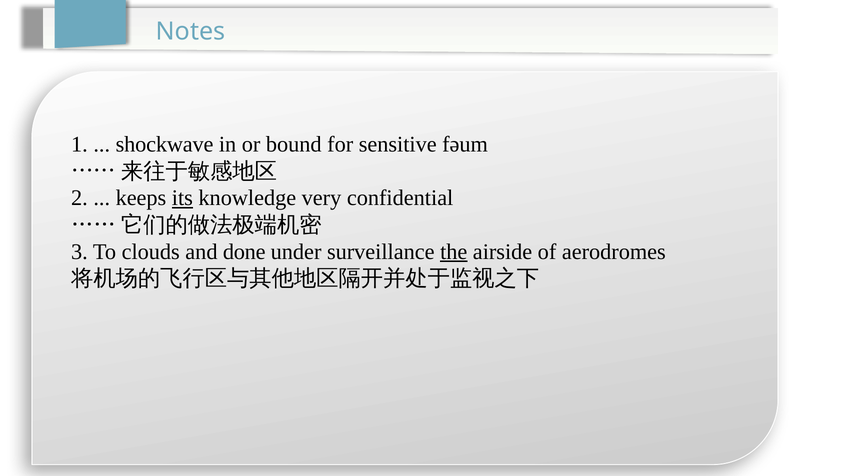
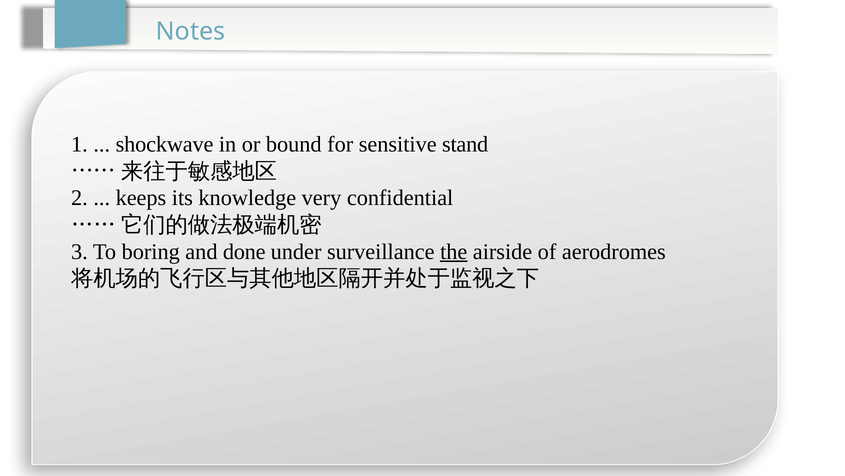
fəum: fəum -> stand
its underline: present -> none
clouds: clouds -> boring
